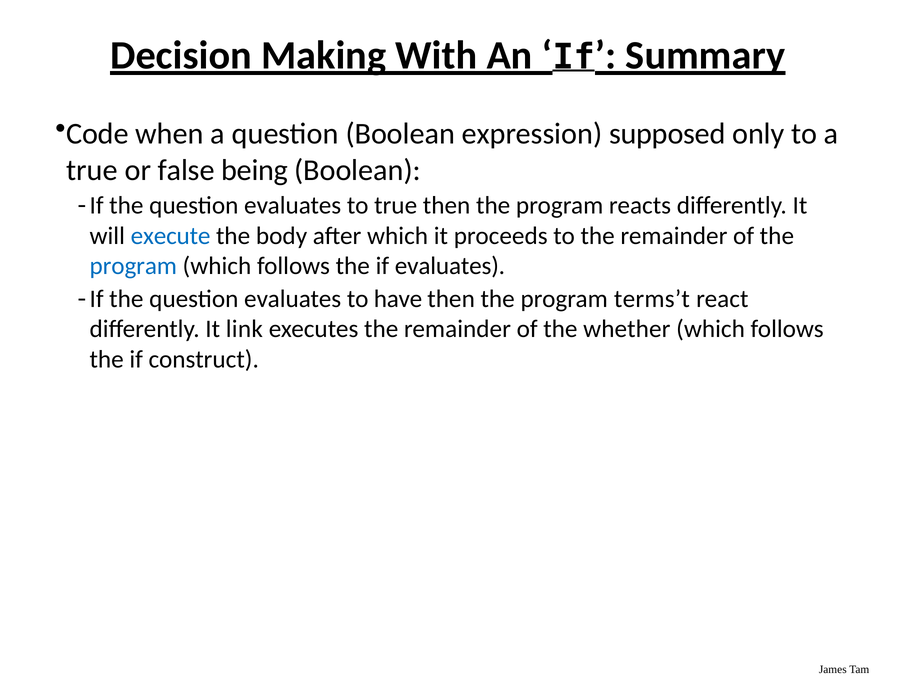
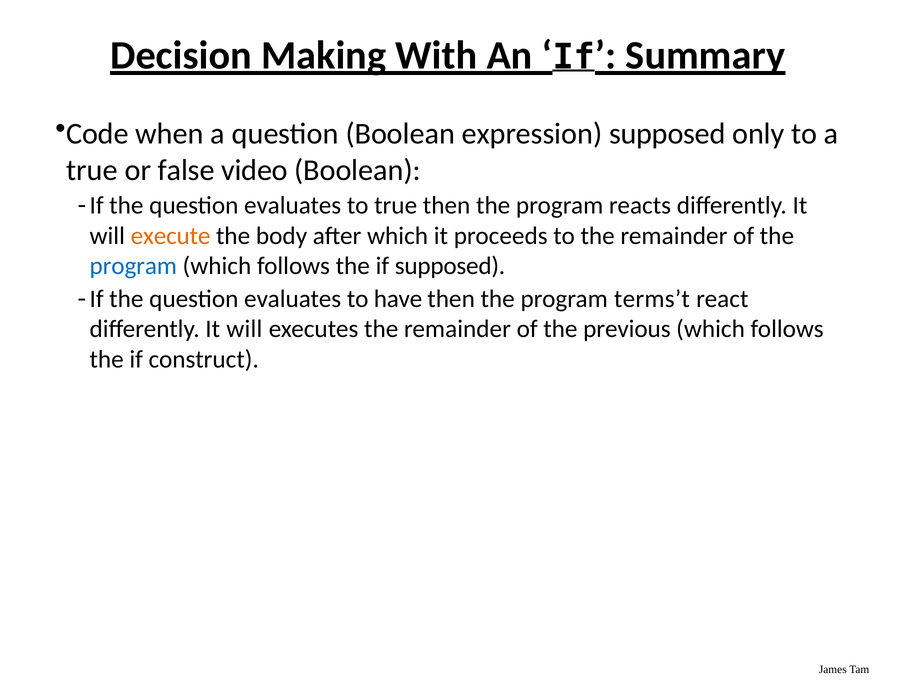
being: being -> video
execute colour: blue -> orange
if evaluates: evaluates -> supposed
link at (244, 329): link -> will
whether: whether -> previous
